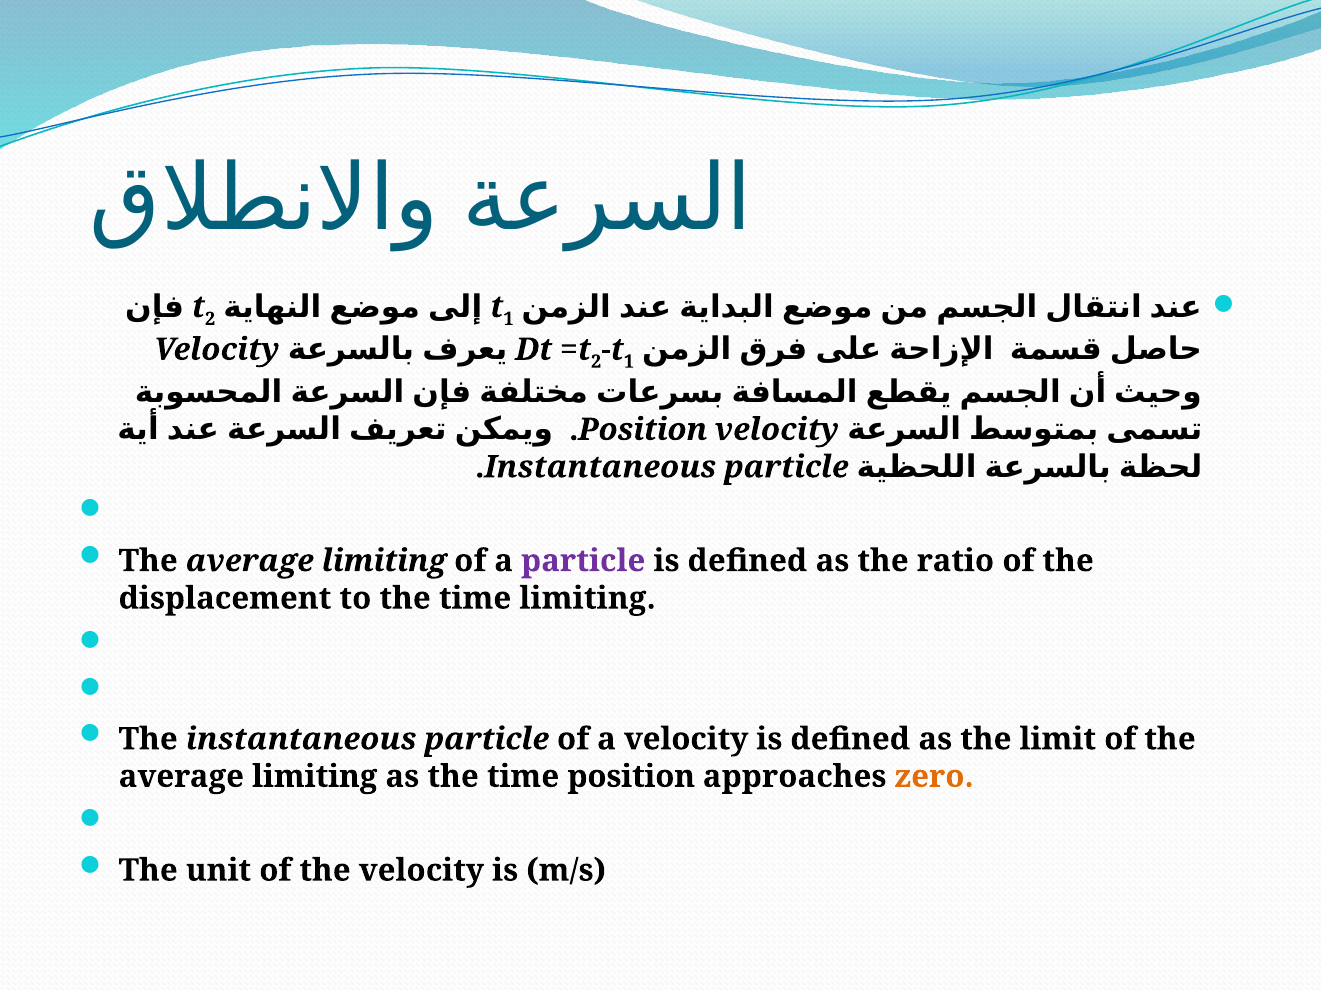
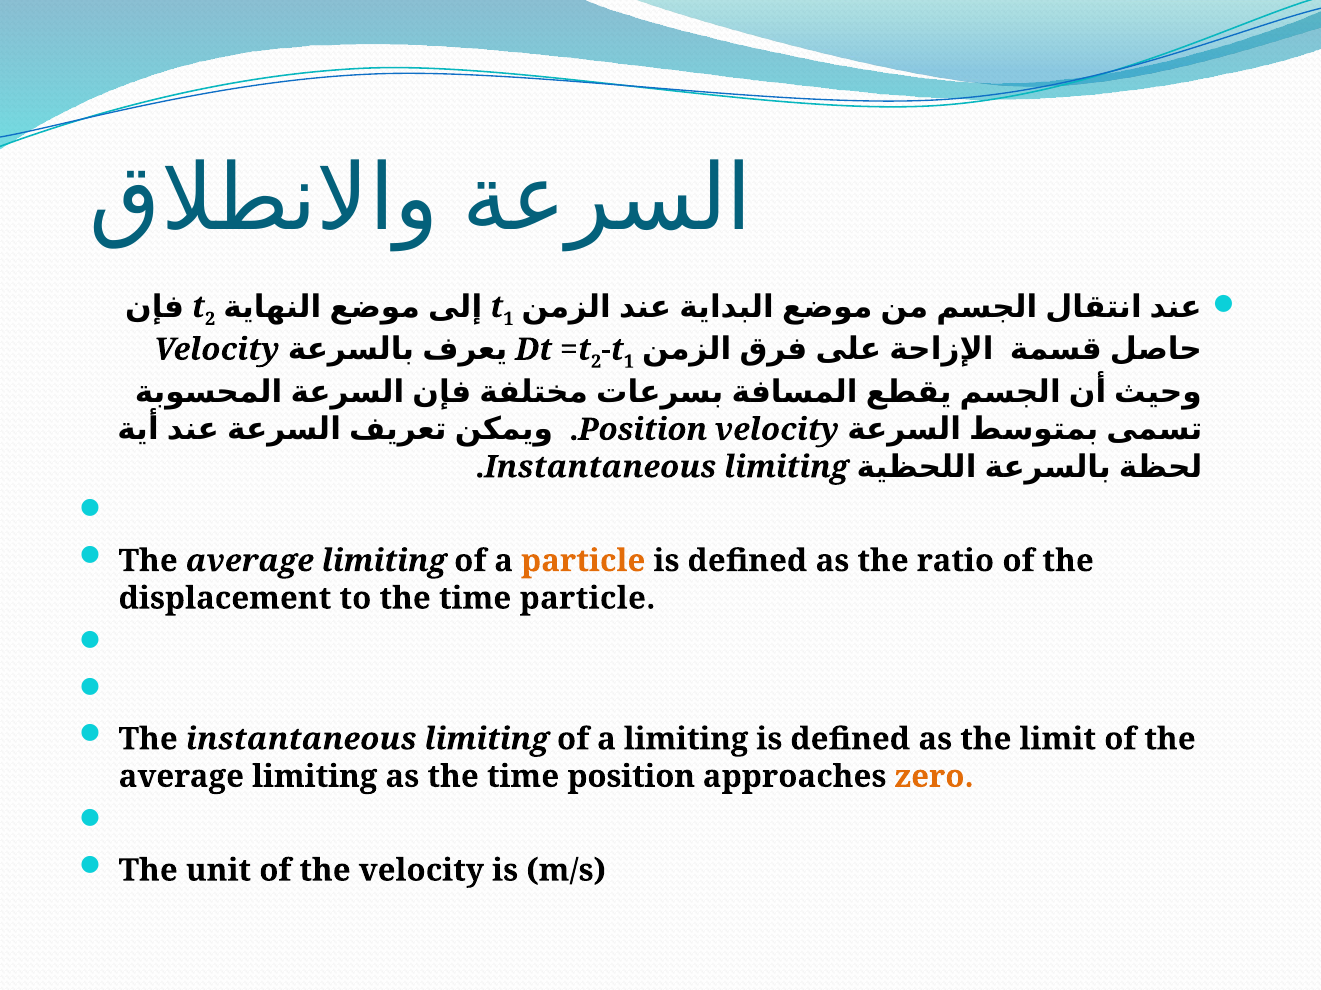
particle at (786, 467): particle -> limiting
particle at (583, 561) colour: purple -> orange
time limiting: limiting -> particle
The instantaneous particle: particle -> limiting
a velocity: velocity -> limiting
